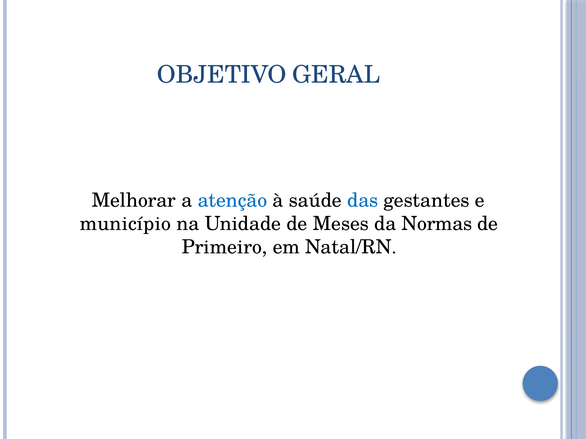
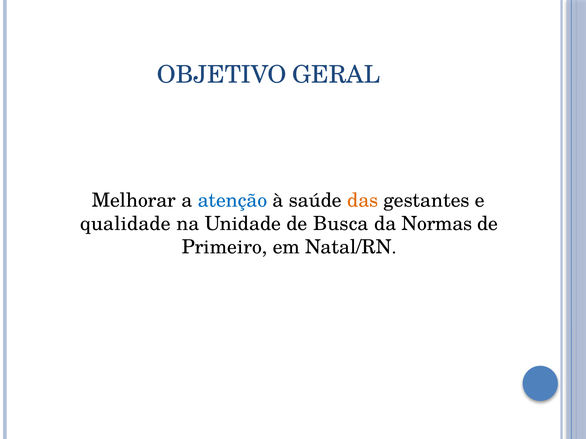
das colour: blue -> orange
município: município -> qualidade
Meses: Meses -> Busca
